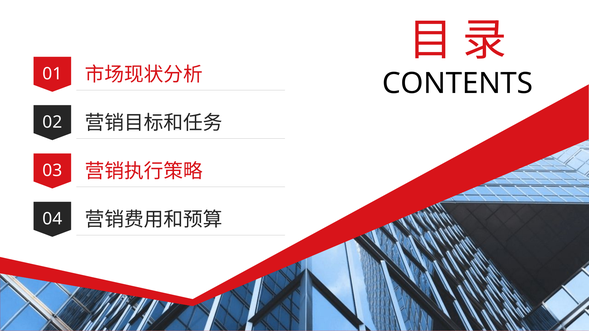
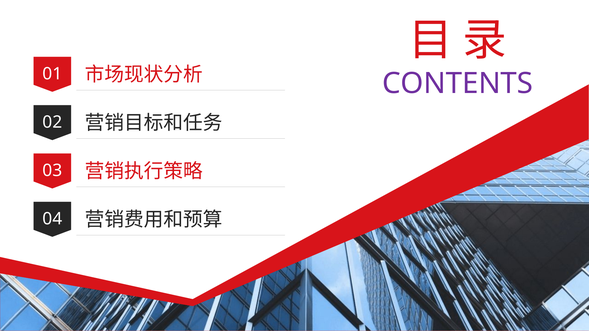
CONTENTS colour: black -> purple
